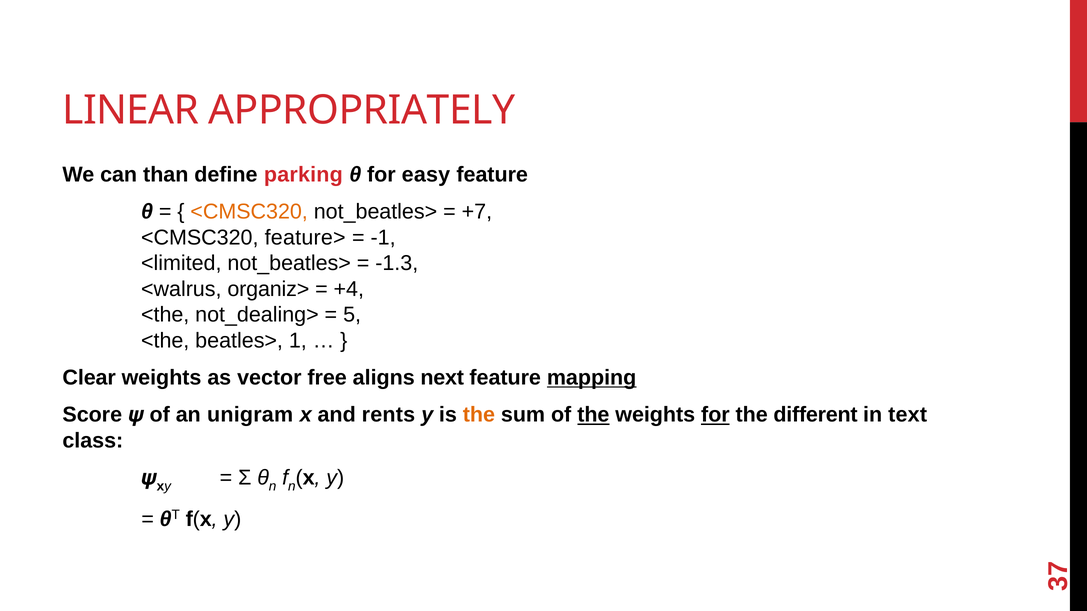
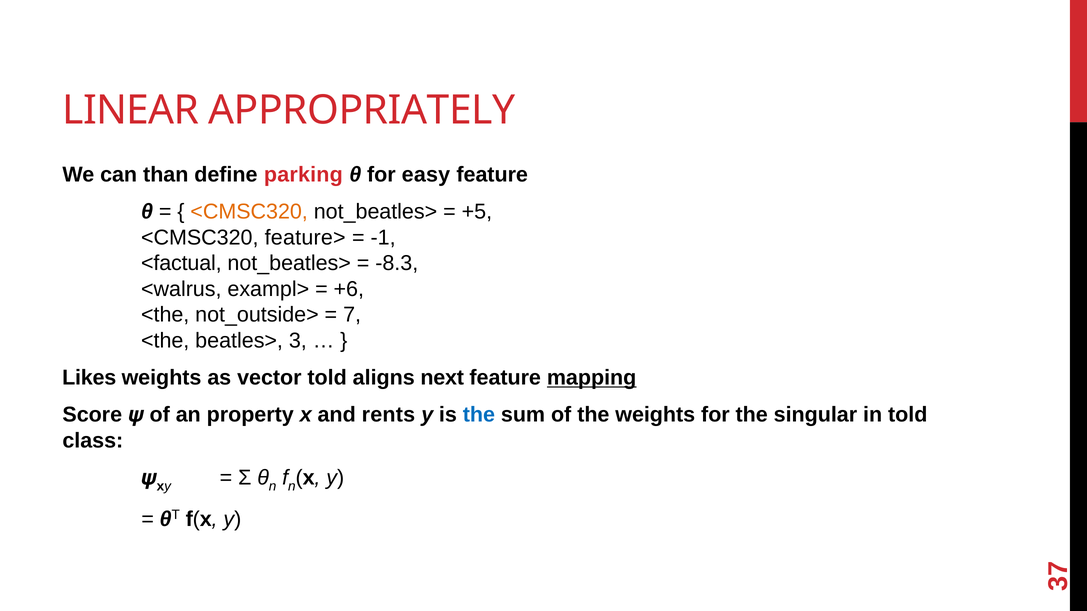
+7: +7 -> +5
<limited: <limited -> <factual
-1.3: -1.3 -> -8.3
organiz>: organiz> -> exampl>
+4: +4 -> +6
not_dealing>: not_dealing> -> not_outside>
5 at (352, 315): 5 -> 7
beatles> 1: 1 -> 3
Clear: Clear -> Likes
vector free: free -> told
unigram: unigram -> property
the at (479, 415) colour: orange -> blue
the at (593, 415) underline: present -> none
for at (715, 415) underline: present -> none
different: different -> singular
in text: text -> told
